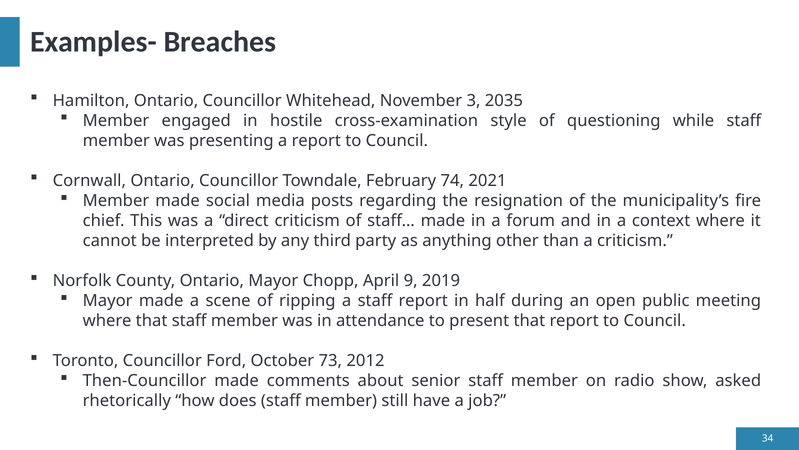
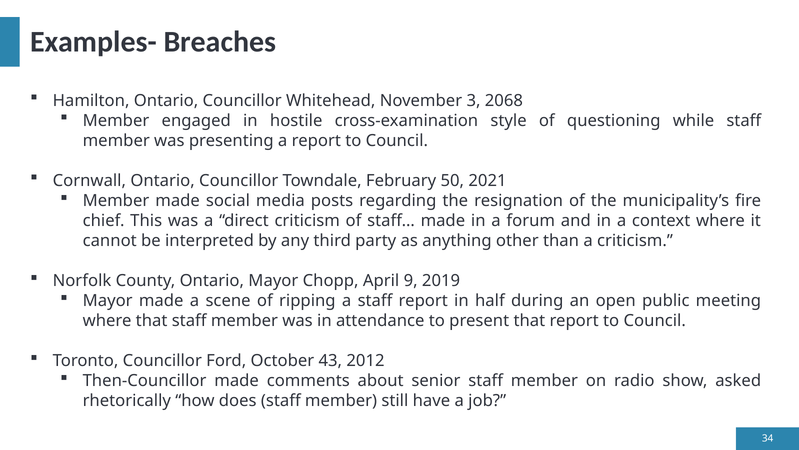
2035: 2035 -> 2068
74: 74 -> 50
73: 73 -> 43
